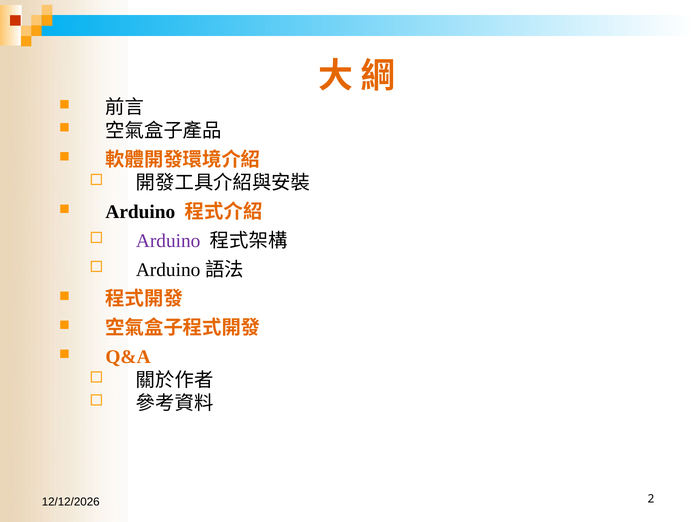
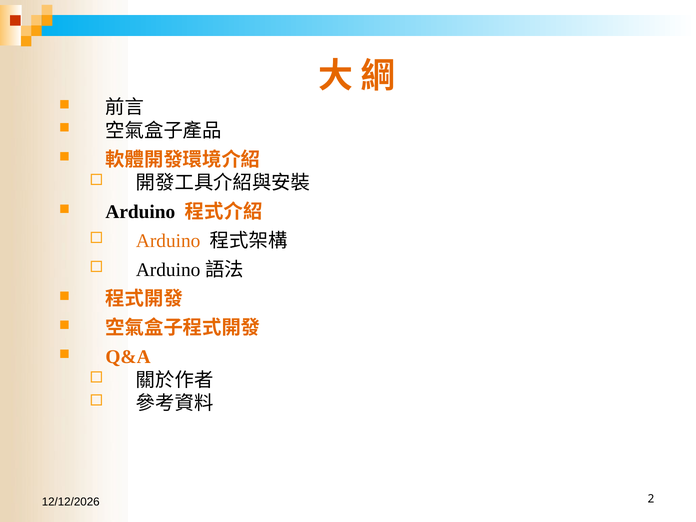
Arduino at (168, 241) colour: purple -> orange
